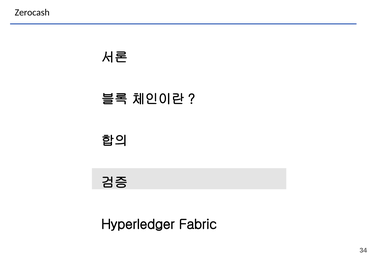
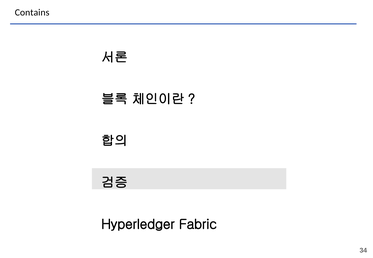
Zerocash: Zerocash -> Contains
